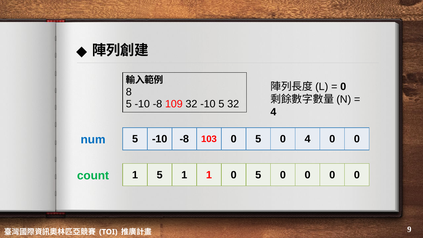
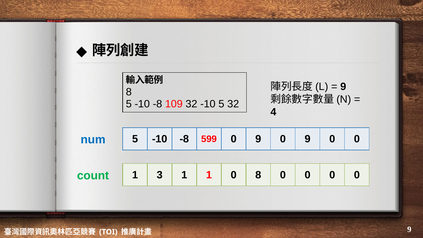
0 at (343, 87): 0 -> 9
103: 103 -> 599
5 at (258, 139): 5 -> 9
4 at (308, 139): 4 -> 9
1 5: 5 -> 3
1 0 5: 5 -> 8
